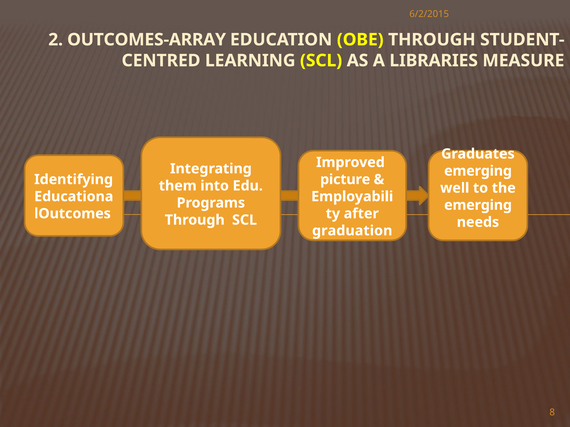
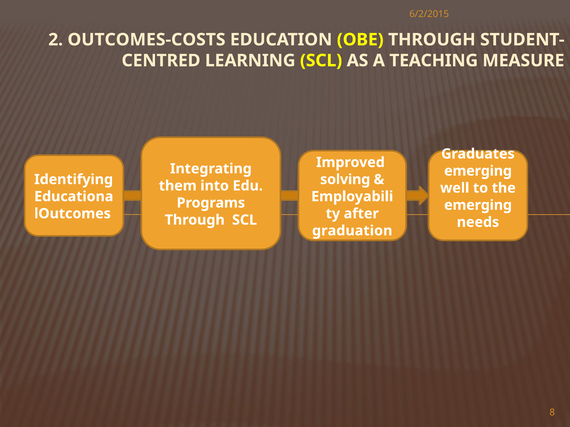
OUTCOMES-ARRAY: OUTCOMES-ARRAY -> OUTCOMES-COSTS
LIBRARIES: LIBRARIES -> TEACHING
picture: picture -> solving
